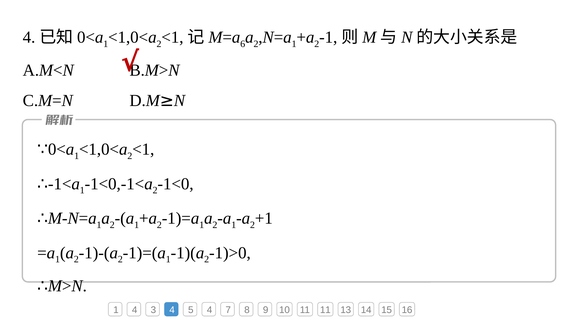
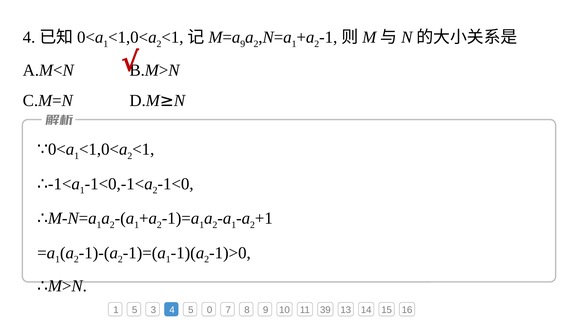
6 at (243, 44): 6 -> 9
1 4: 4 -> 5
5 4: 4 -> 0
11 11: 11 -> 39
